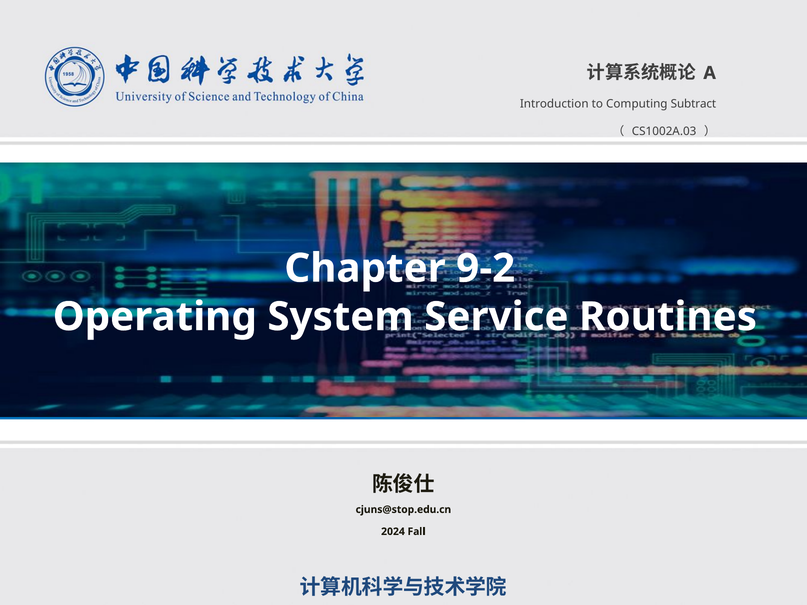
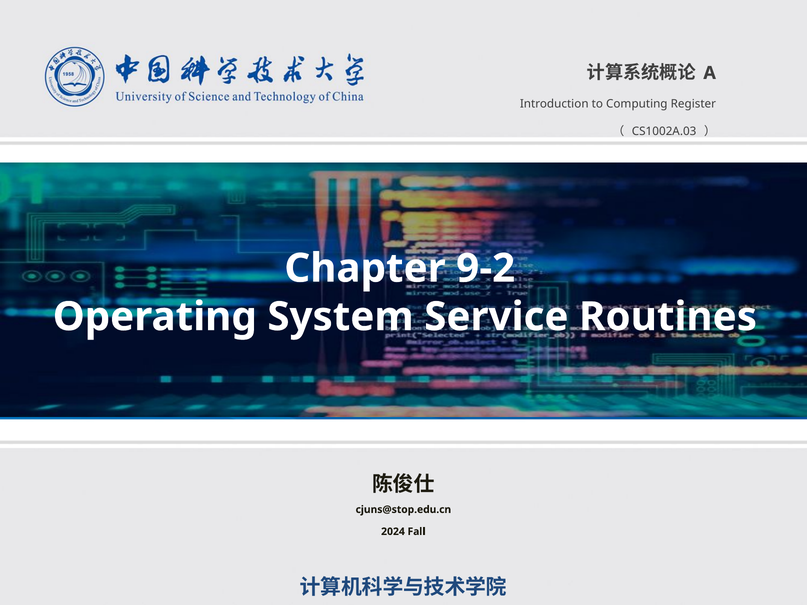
Subtract: Subtract -> Register
